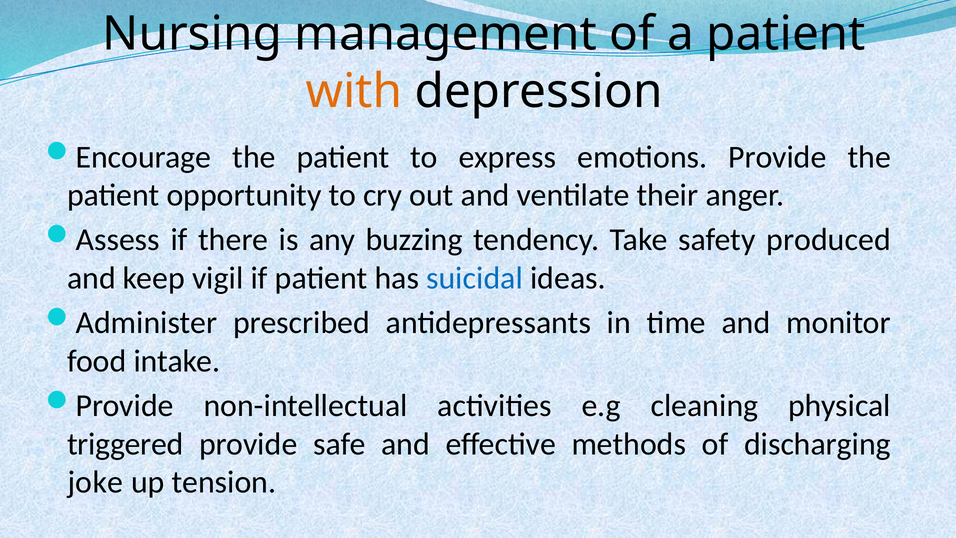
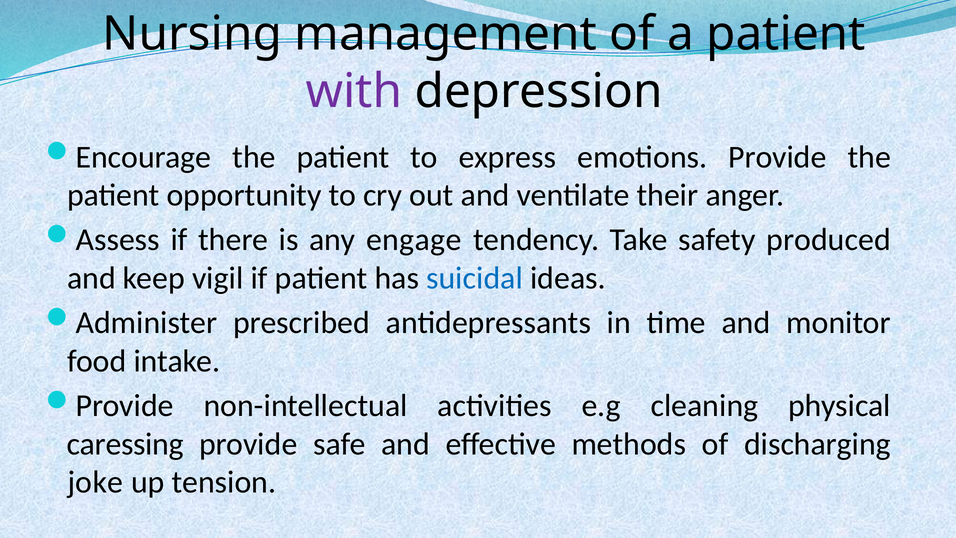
with colour: orange -> purple
buzzing: buzzing -> engage
triggered: triggered -> caressing
